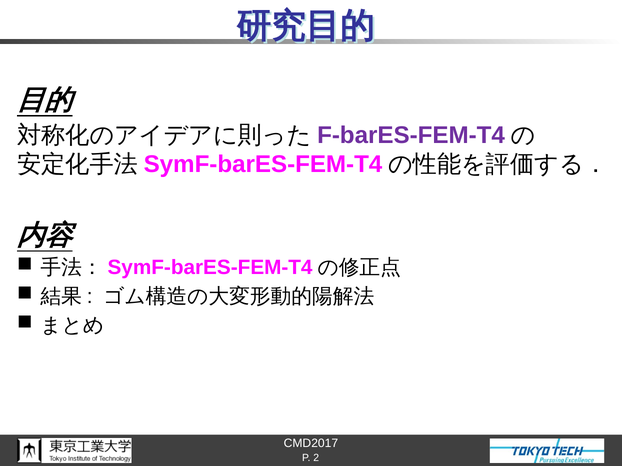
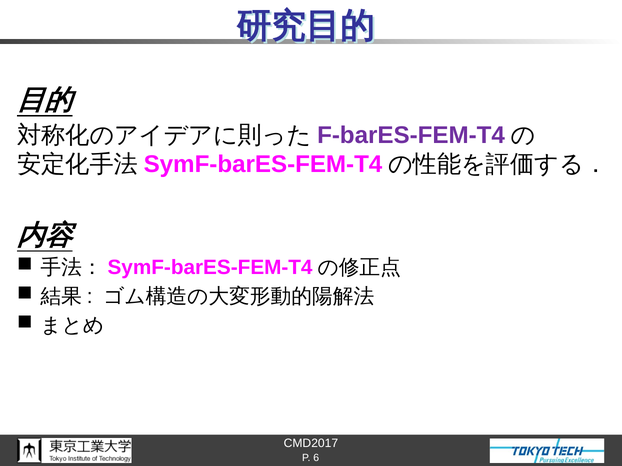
2: 2 -> 6
